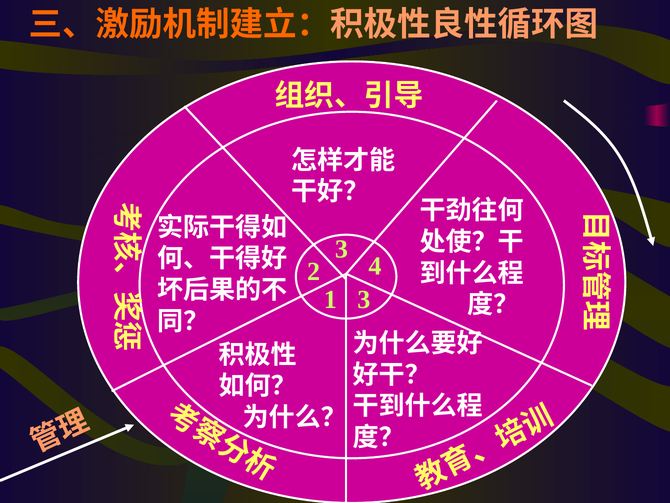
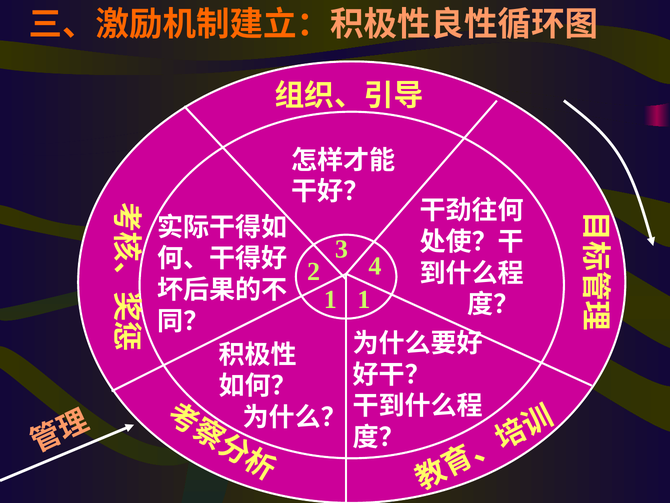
1 3: 3 -> 1
